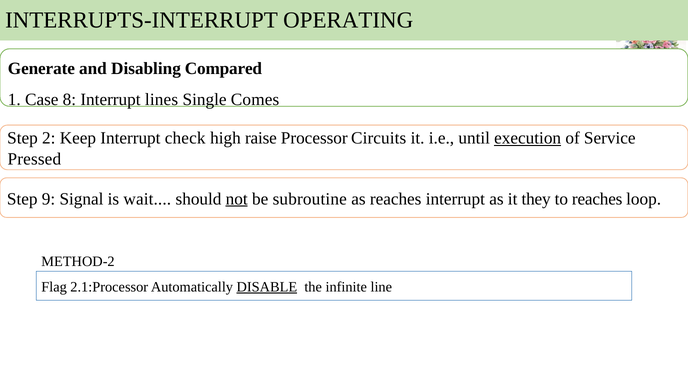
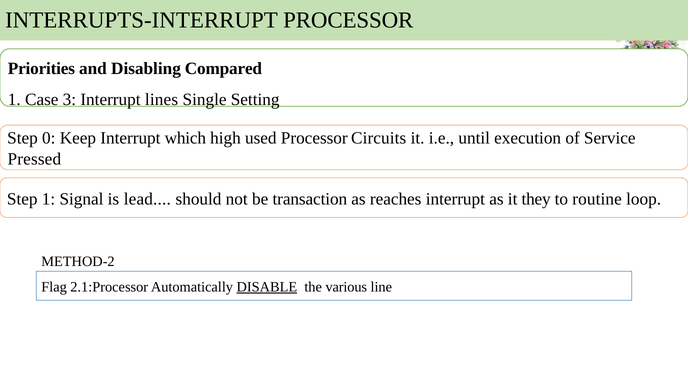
INTERRUPTS-INTERRUPT OPERATING: OPERATING -> PROCESSOR
Generate: Generate -> Priorities
8: 8 -> 3
Comes: Comes -> Setting
2: 2 -> 0
check: check -> which
raise: raise -> used
execution underline: present -> none
Step 9: 9 -> 1
wait: wait -> lead
not underline: present -> none
subroutine: subroutine -> transaction
to reaches: reaches -> routine
infinite: infinite -> various
